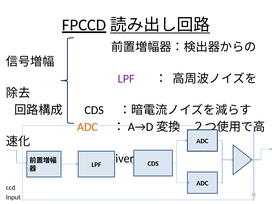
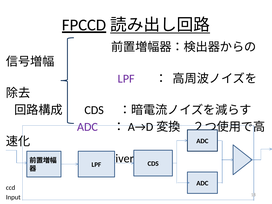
ADC at (87, 127) colour: orange -> purple
